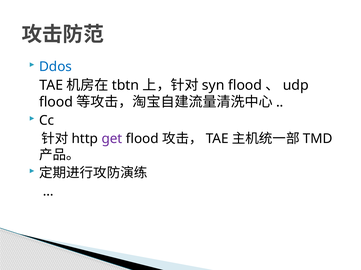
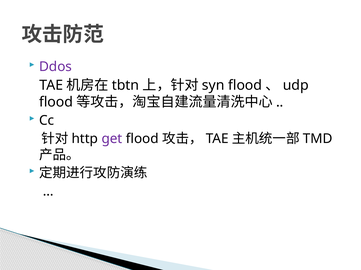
Ddos colour: blue -> purple
